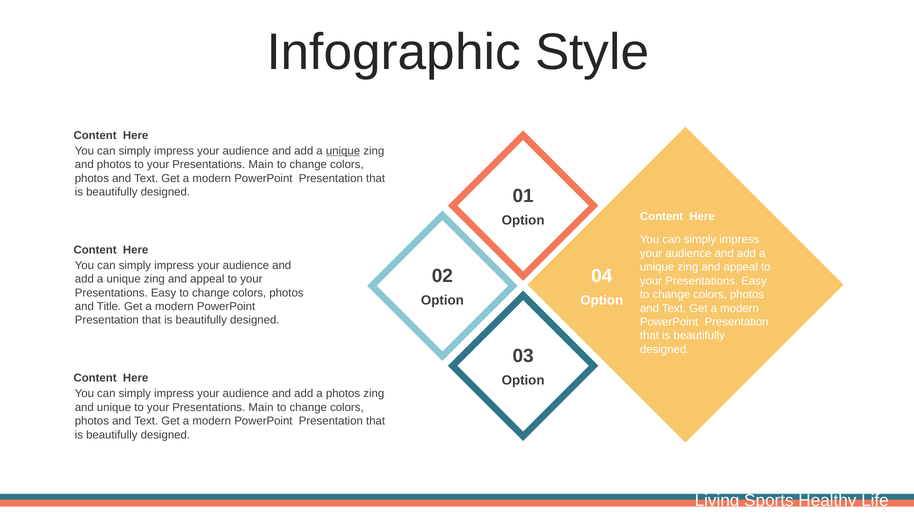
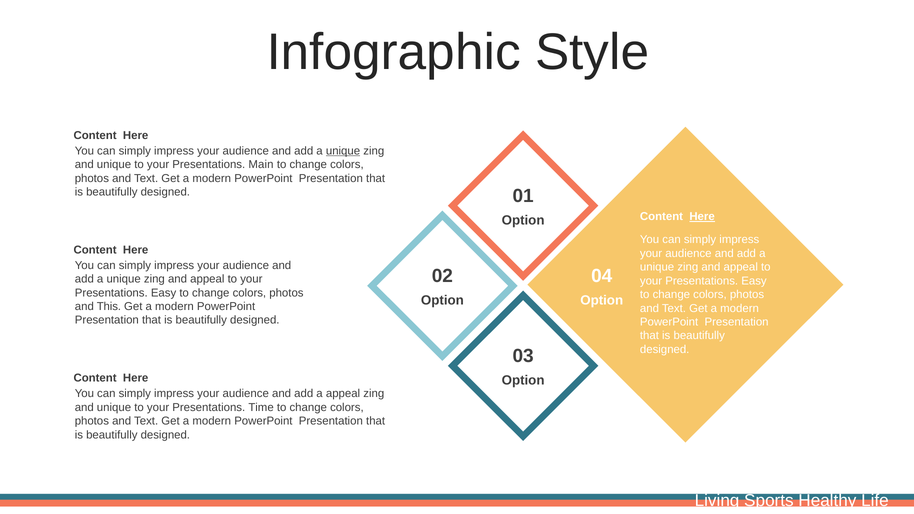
photos at (114, 165): photos -> unique
Here at (702, 217) underline: none -> present
Title: Title -> This
a photos: photos -> appeal
Main at (261, 408): Main -> Time
